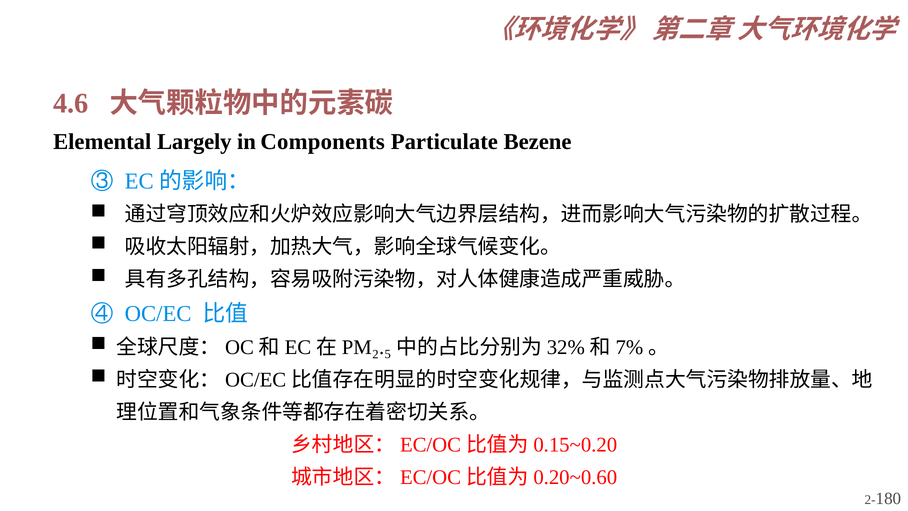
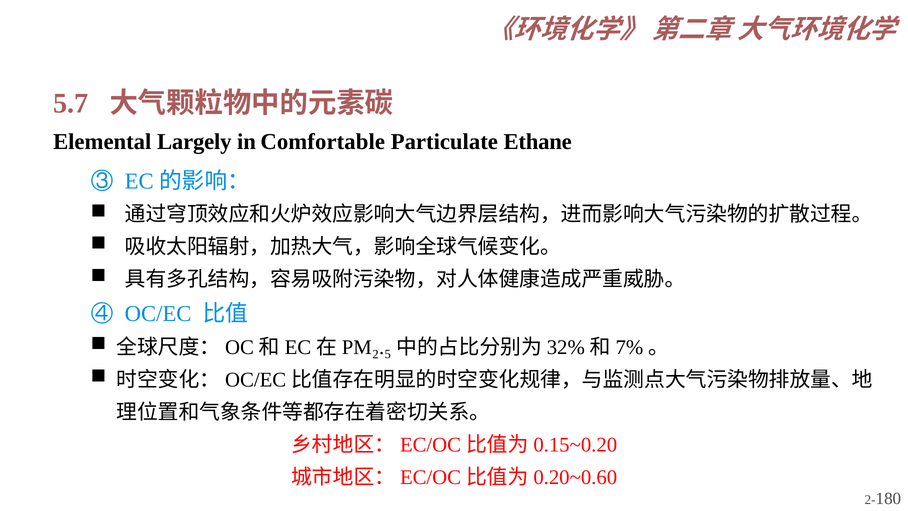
4.6: 4.6 -> 5.7
Components: Components -> Comfortable
Bezene: Bezene -> Ethane
